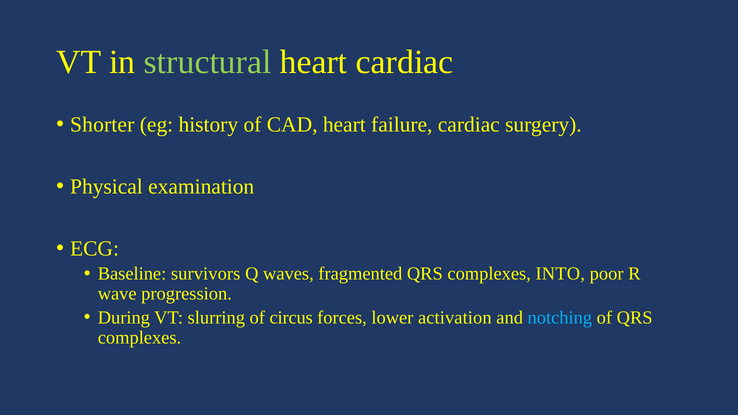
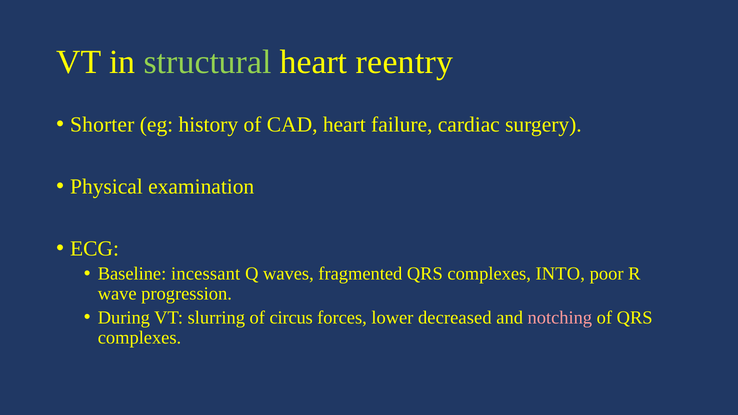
heart cardiac: cardiac -> reentry
survivors: survivors -> incessant
activation: activation -> decreased
notching colour: light blue -> pink
